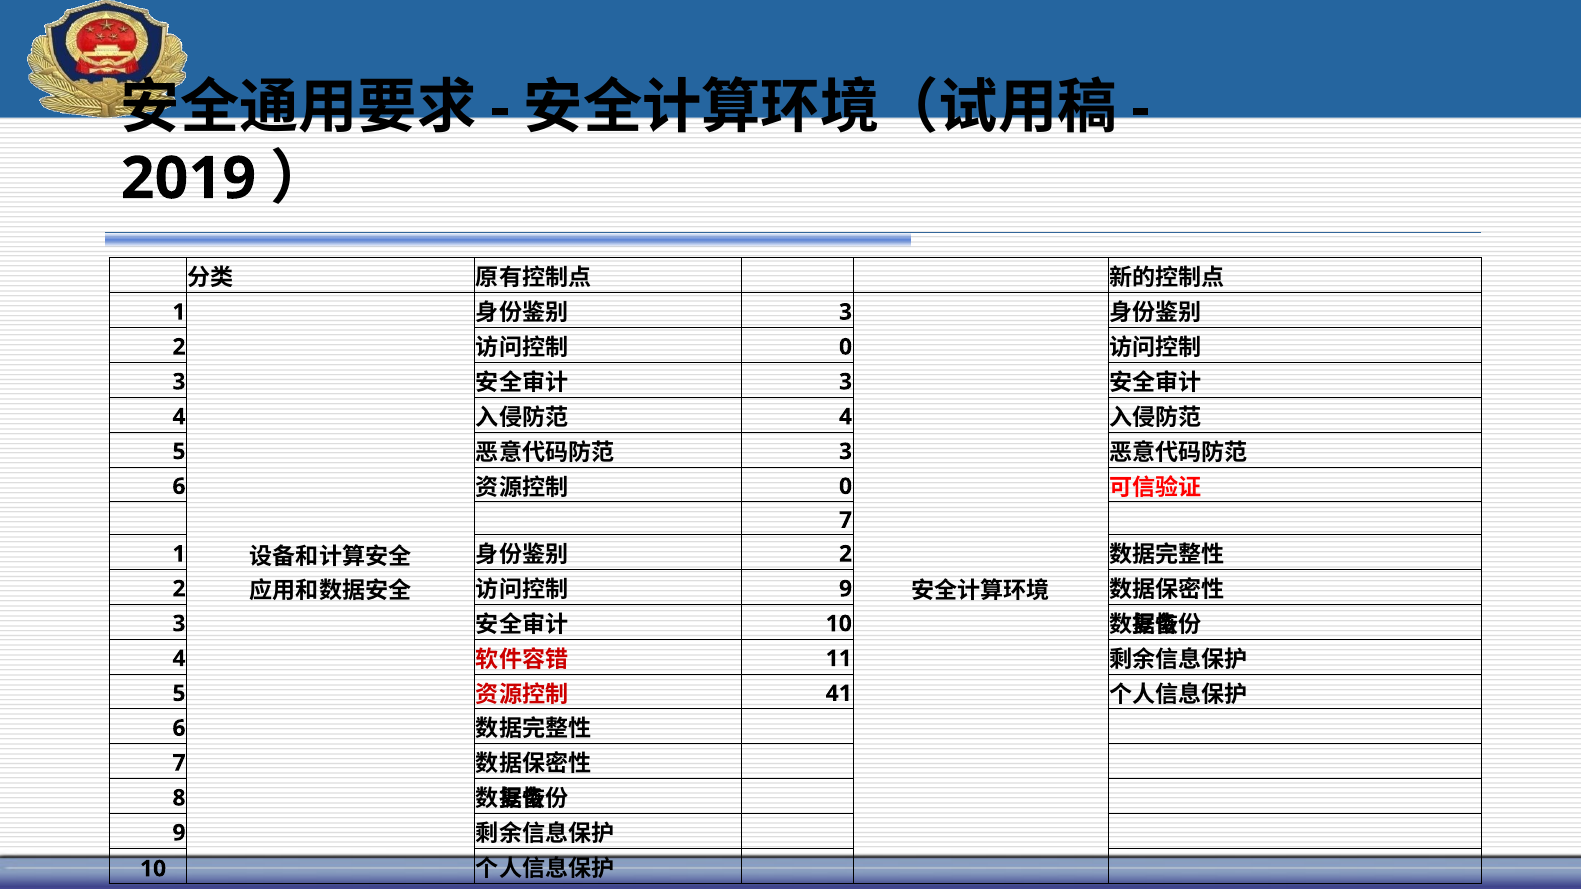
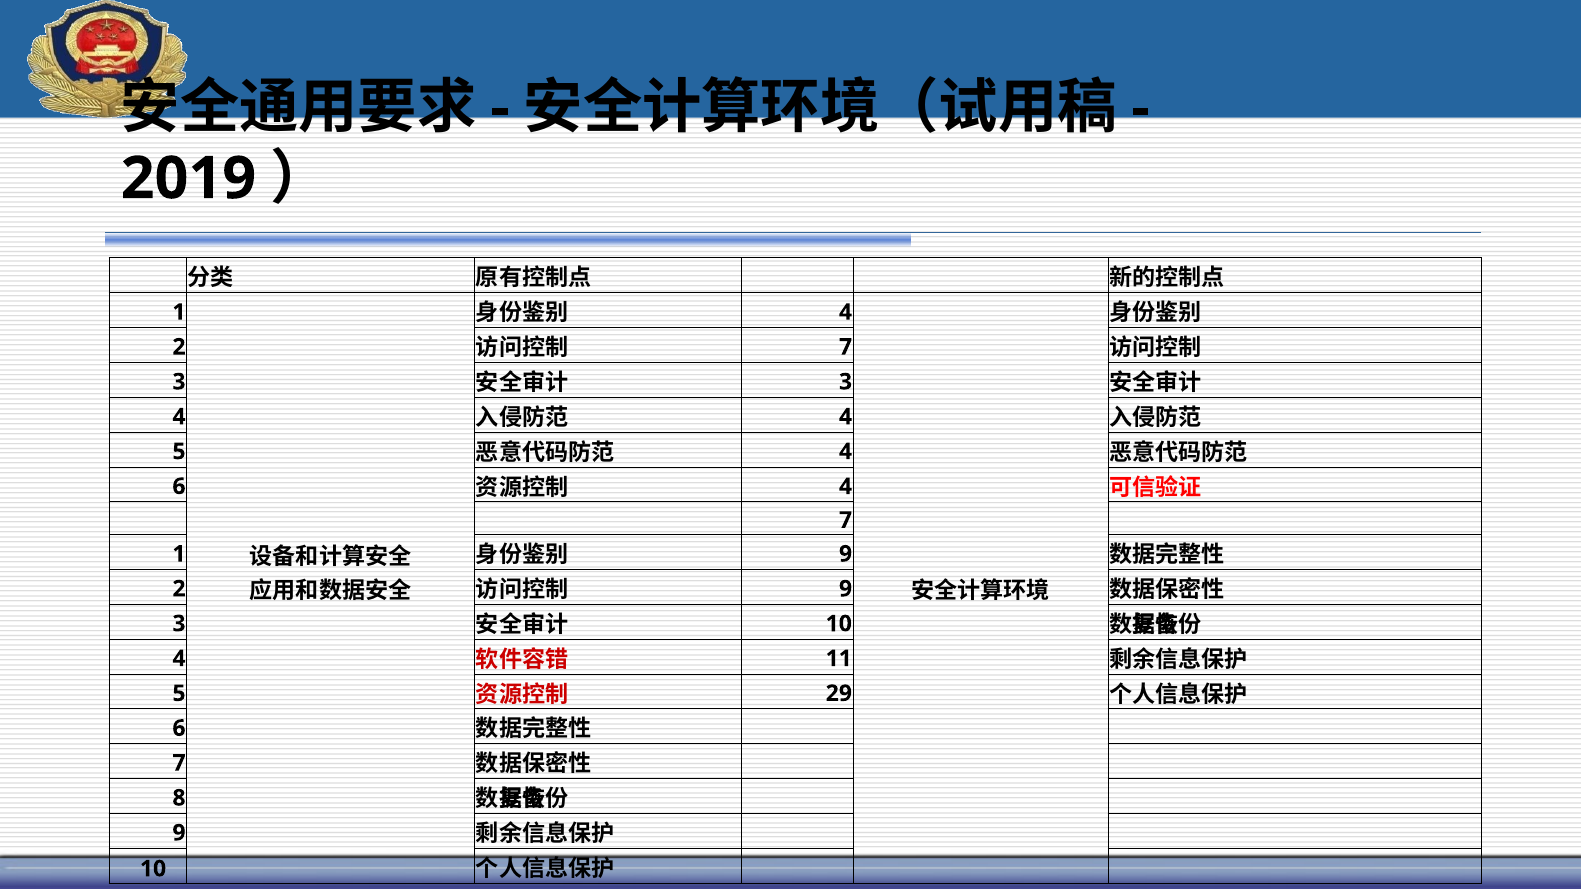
3 at (846, 312): 3 -> 4
0 at (846, 347): 0 -> 7
3 at (846, 452): 3 -> 4
0 at (846, 487): 0 -> 4
2 at (846, 554): 2 -> 9
41: 41 -> 29
